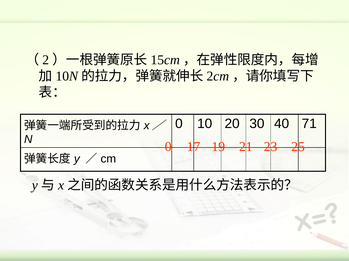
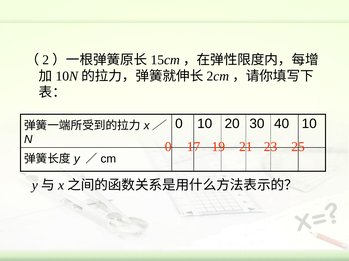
40 71: 71 -> 10
